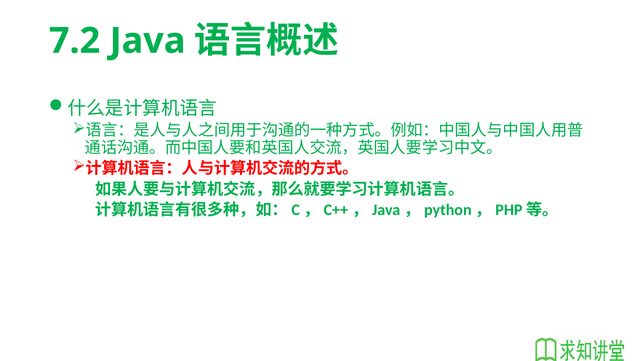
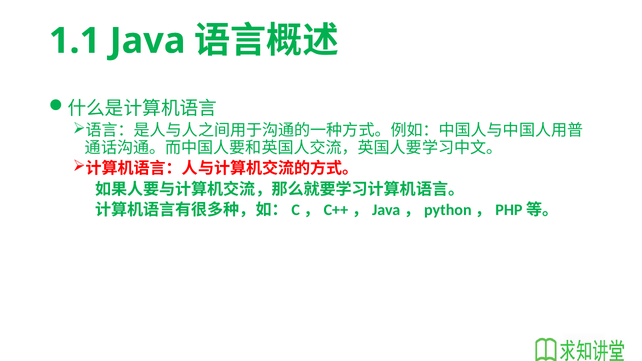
7.2: 7.2 -> 1.1
